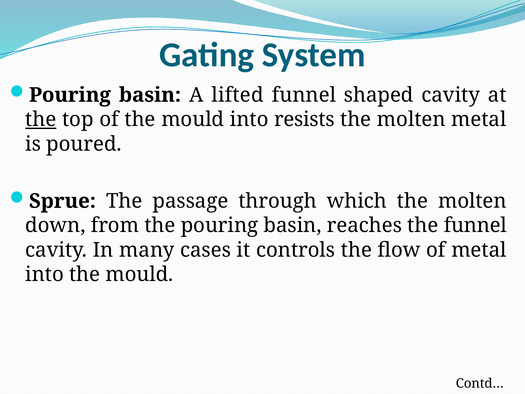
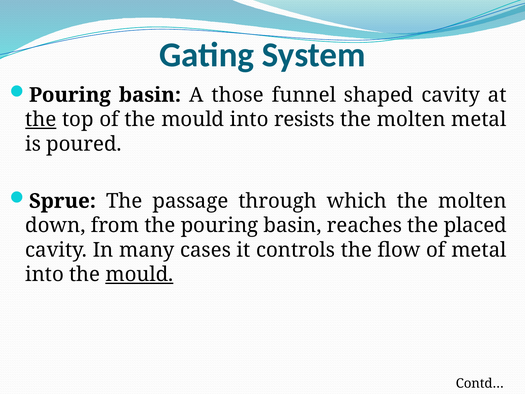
lifted: lifted -> those
the funnel: funnel -> placed
mould at (139, 274) underline: none -> present
